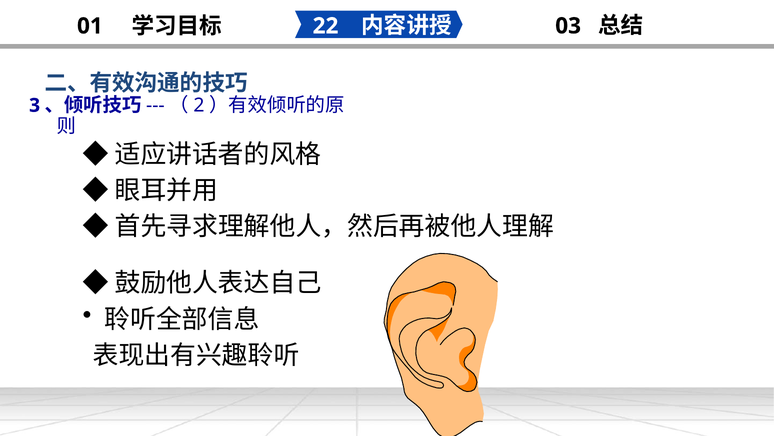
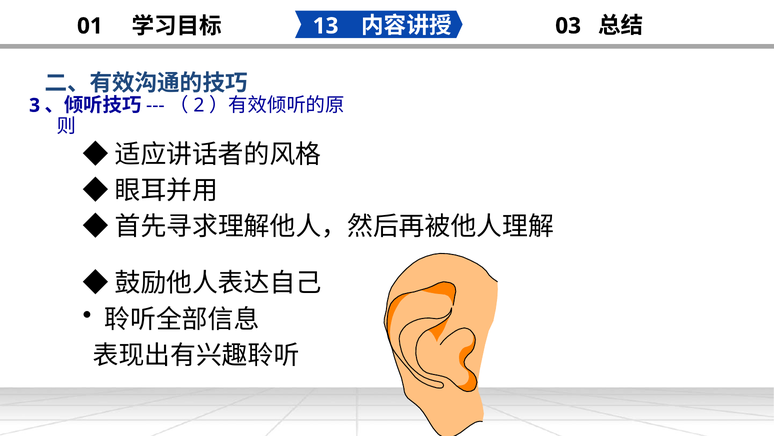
22: 22 -> 13
